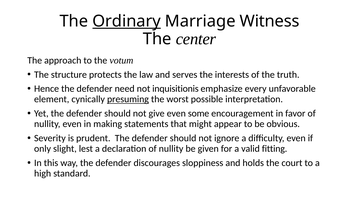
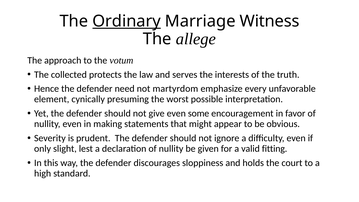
center: center -> allege
structure: structure -> collected
inquisitionis: inquisitionis -> martyrdom
presuming underline: present -> none
